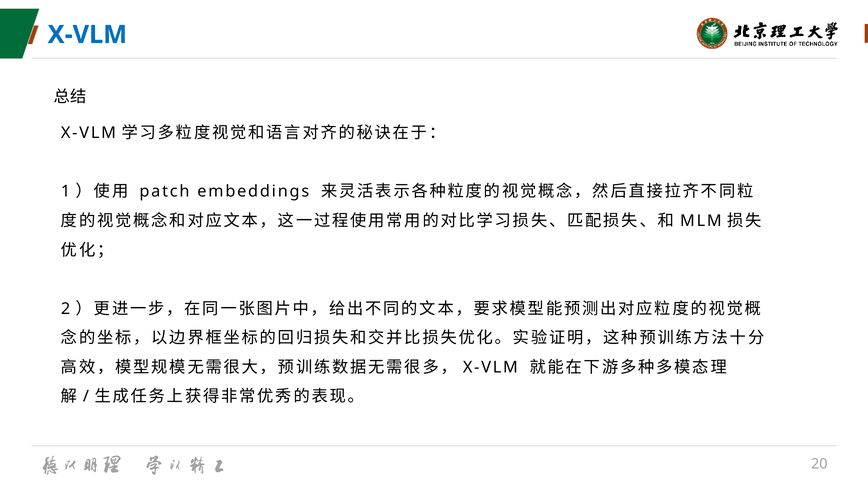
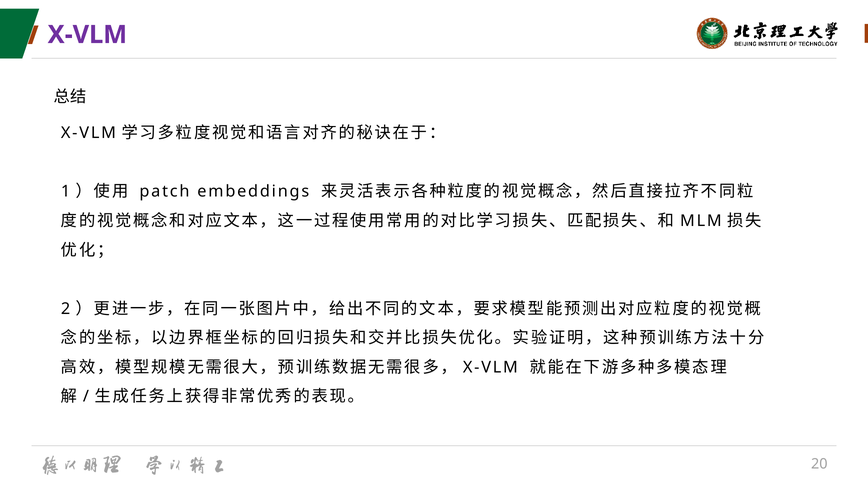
X-VLM at (87, 35) colour: blue -> purple
